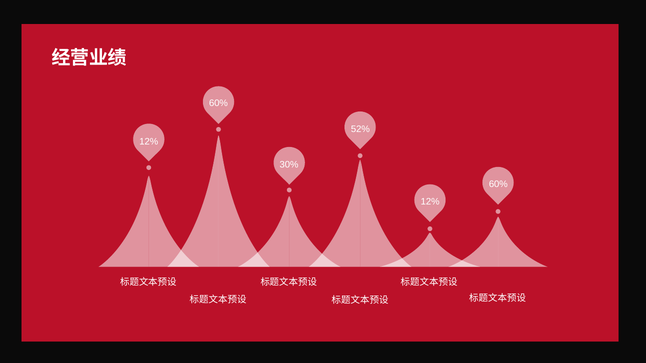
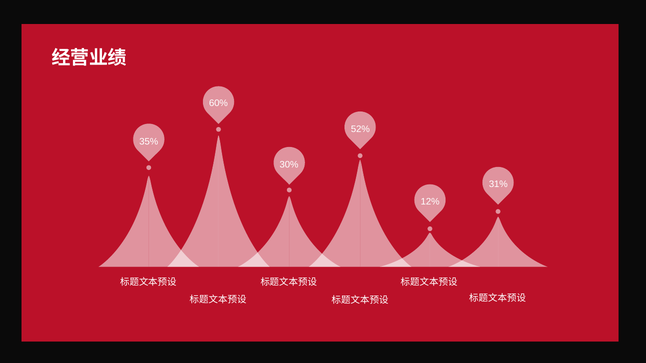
12% at (149, 142): 12% -> 35%
60% at (498, 184): 60% -> 31%
